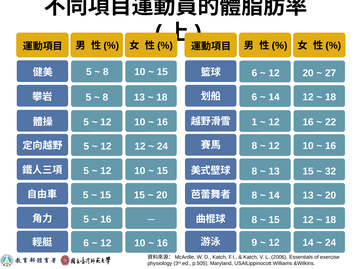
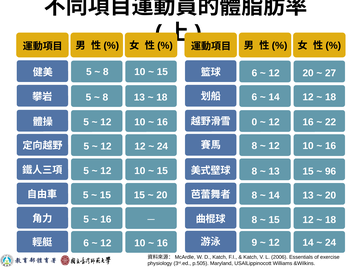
1: 1 -> 0
32: 32 -> 96
